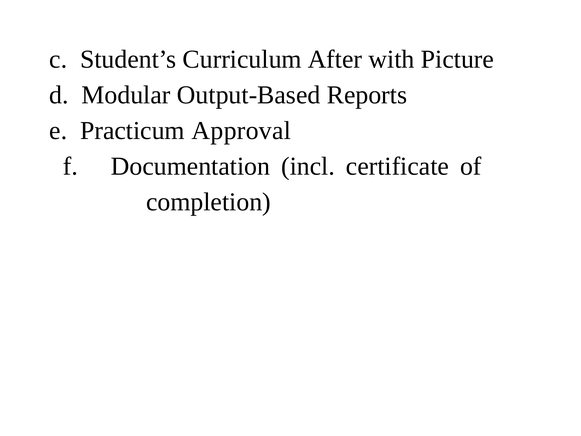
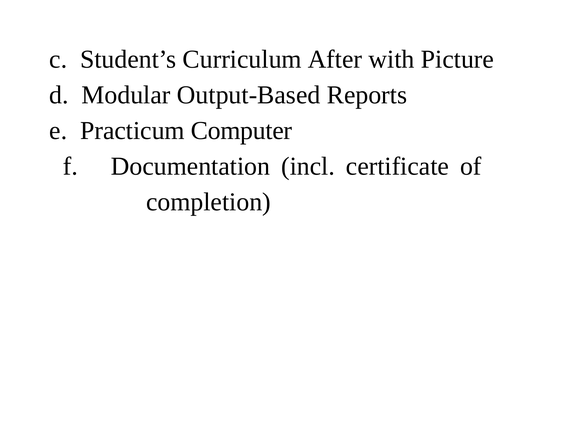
Approval: Approval -> Computer
